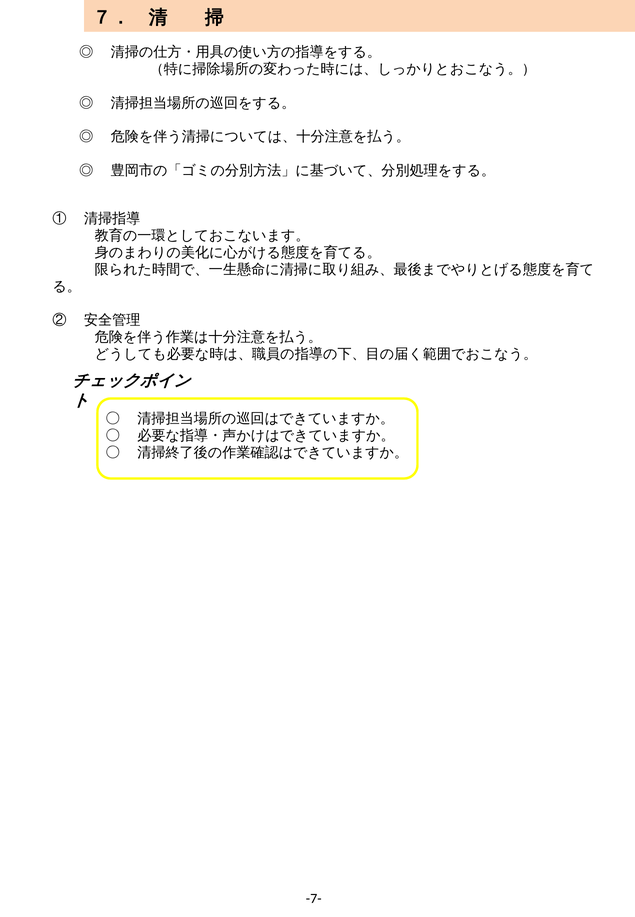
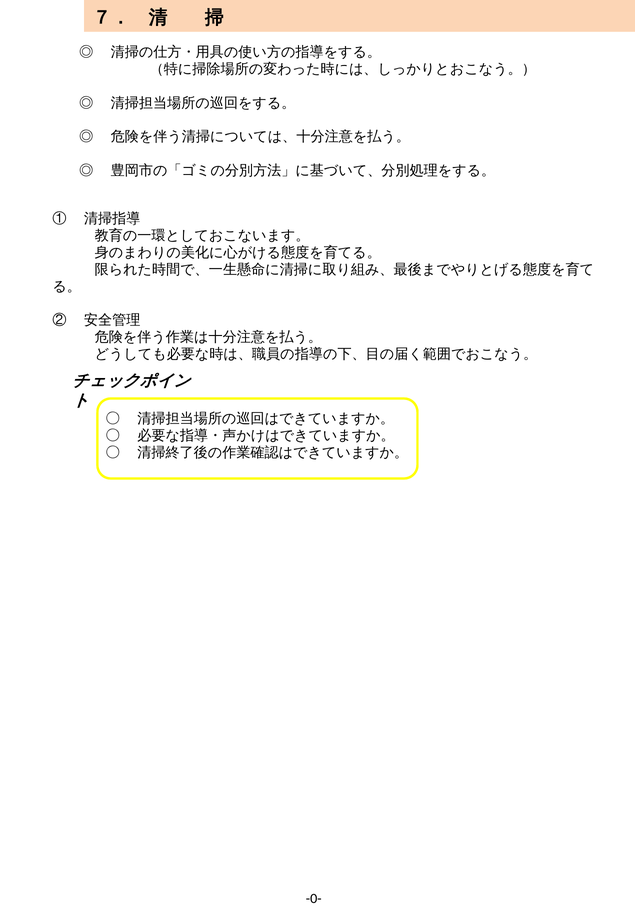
-7-: -7- -> -0-
